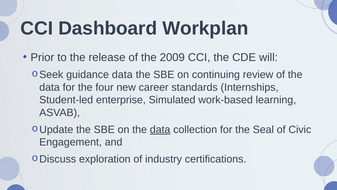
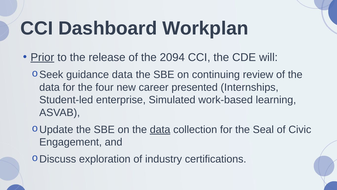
Prior underline: none -> present
2009: 2009 -> 2094
standards: standards -> presented
